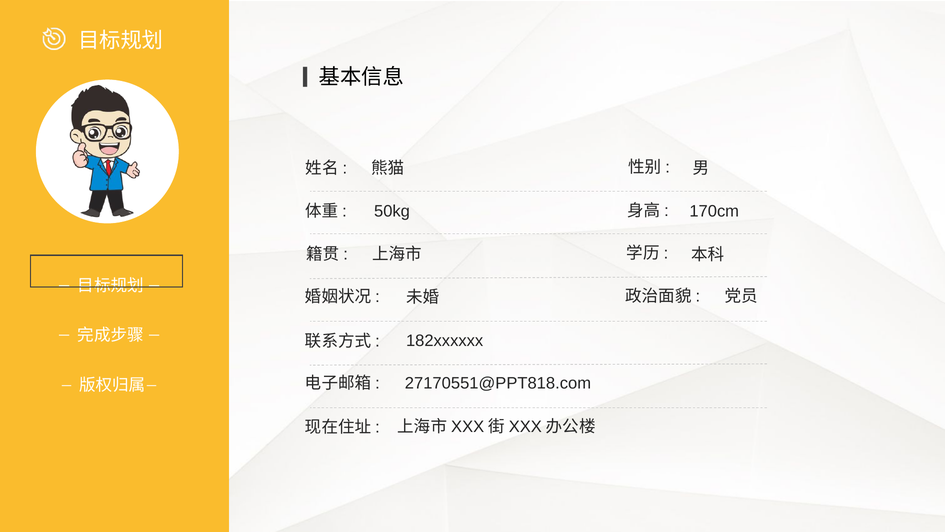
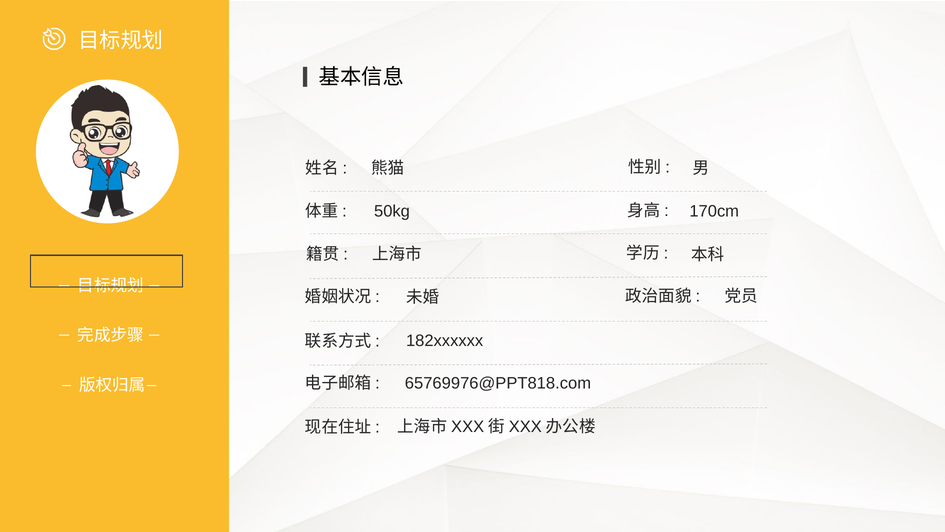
27170551@PPT818.com: 27170551@PPT818.com -> 65769976@PPT818.com
